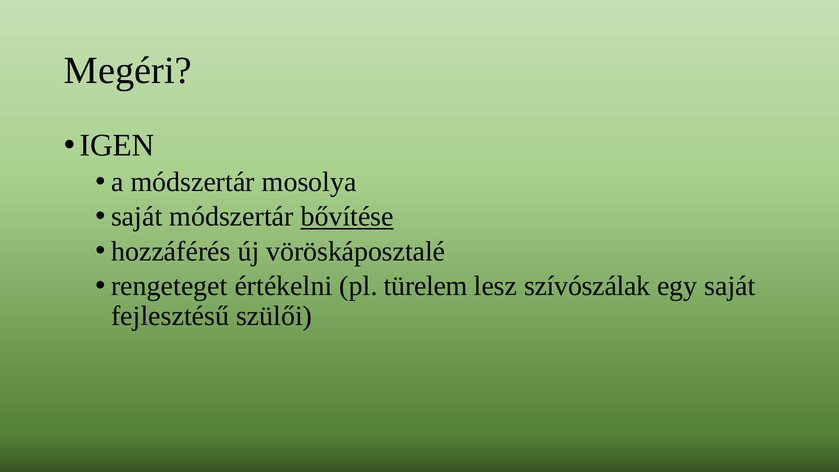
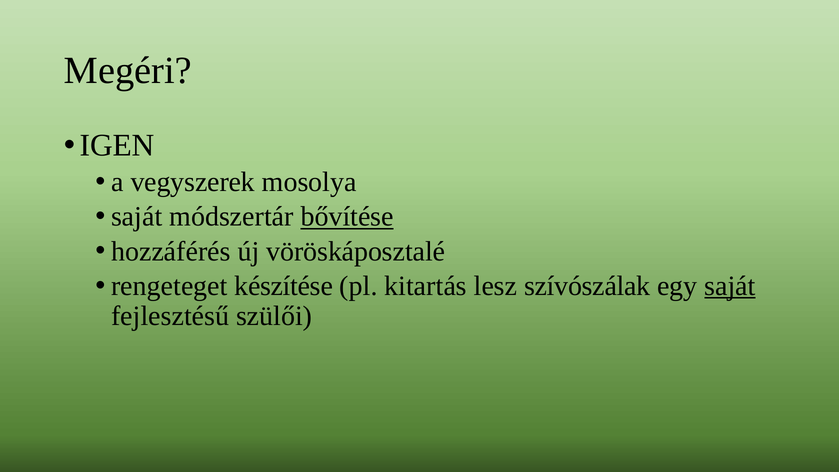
a módszertár: módszertár -> vegyszerek
értékelni: értékelni -> készítése
türelem: türelem -> kitartás
saját at (730, 286) underline: none -> present
